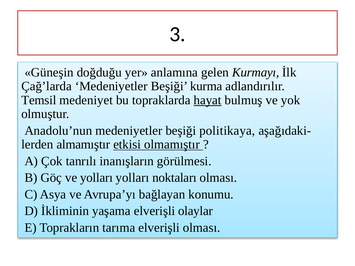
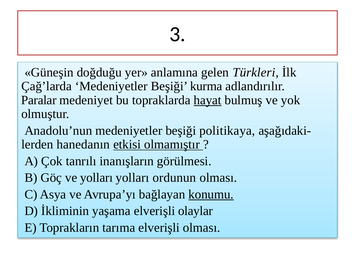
Kurmayı: Kurmayı -> Türkleri
Temsil: Temsil -> Paralar
almamıştır: almamıştır -> hanedanın
noktaları: noktaları -> ordunun
konumu underline: none -> present
